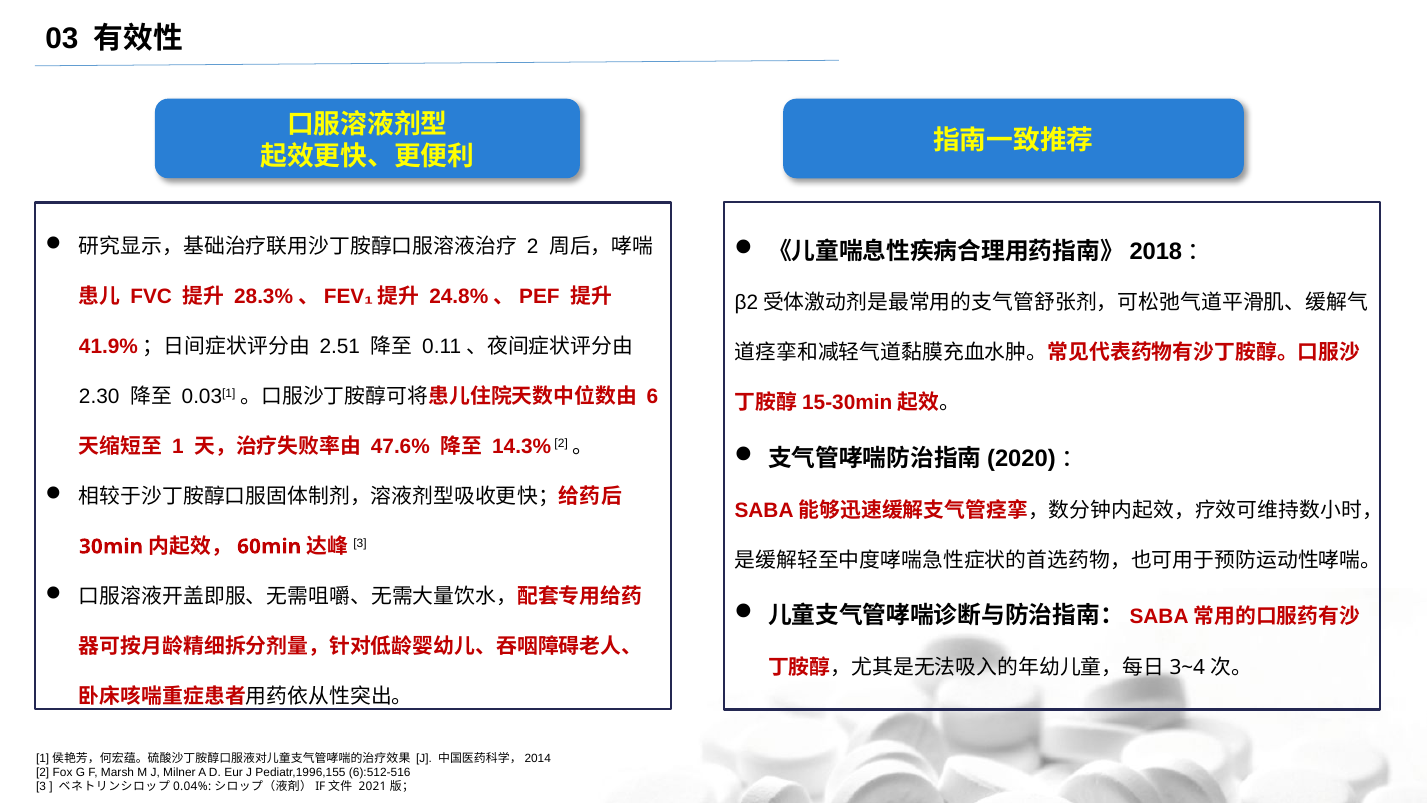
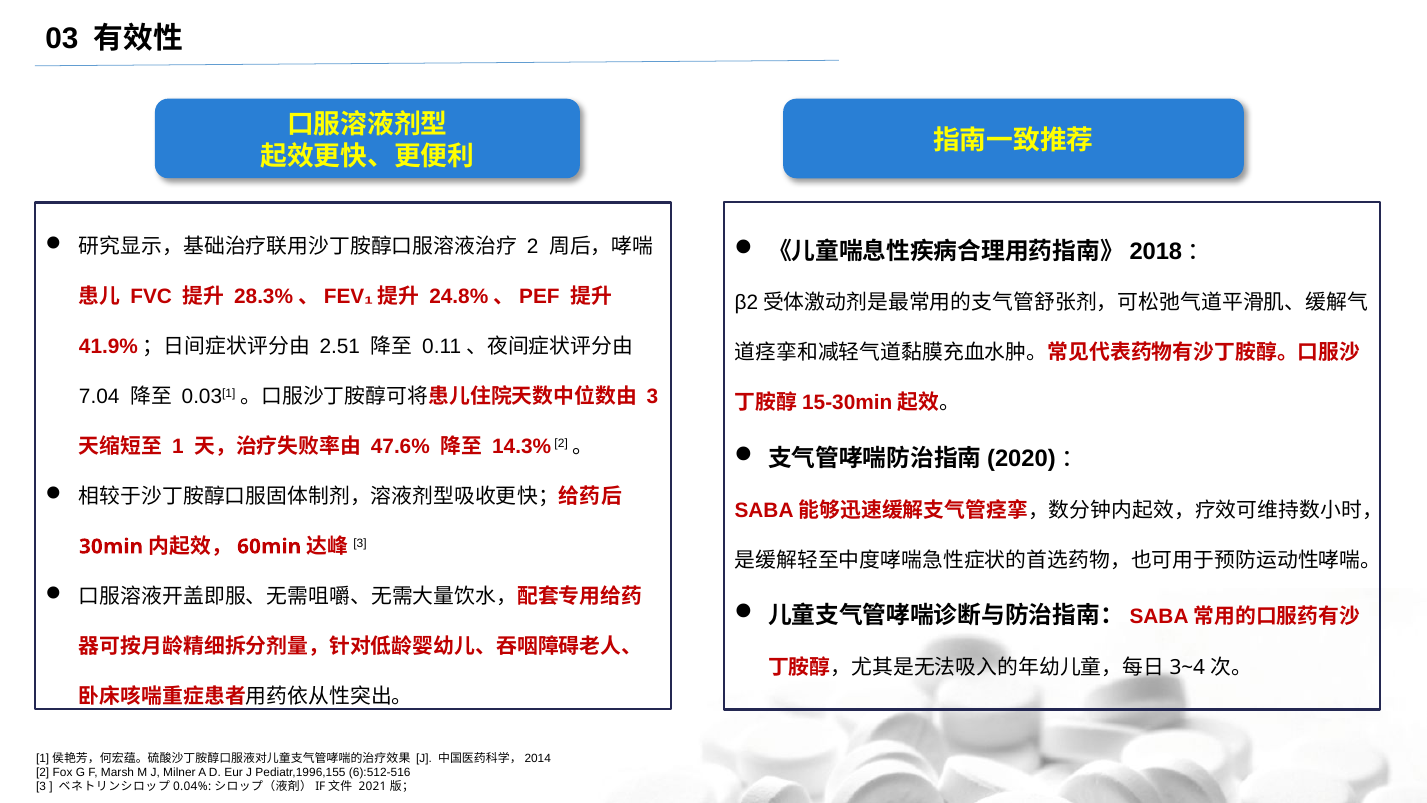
2.30: 2.30 -> 7.04
6 at (652, 396): 6 -> 3
